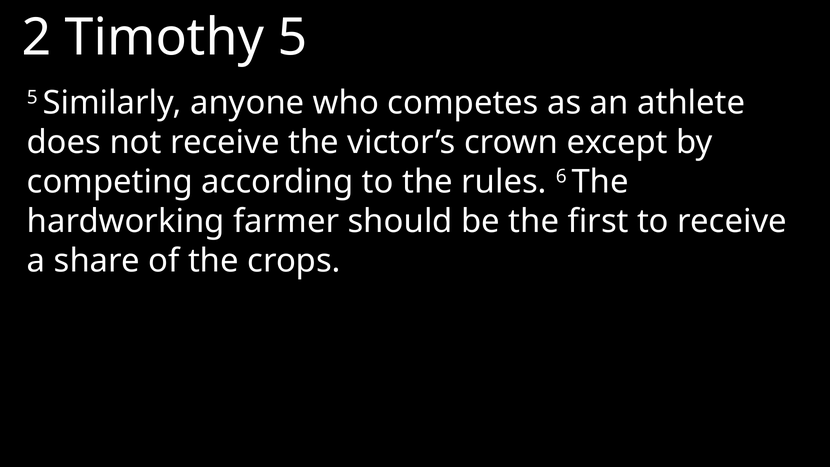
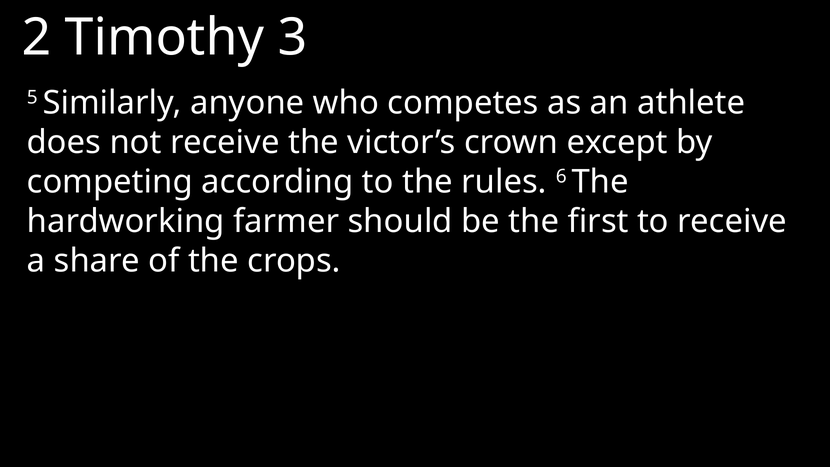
Timothy 5: 5 -> 3
